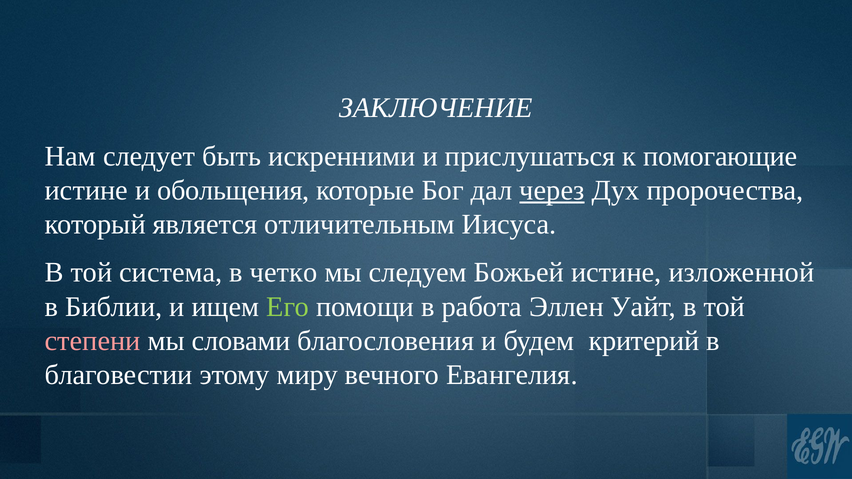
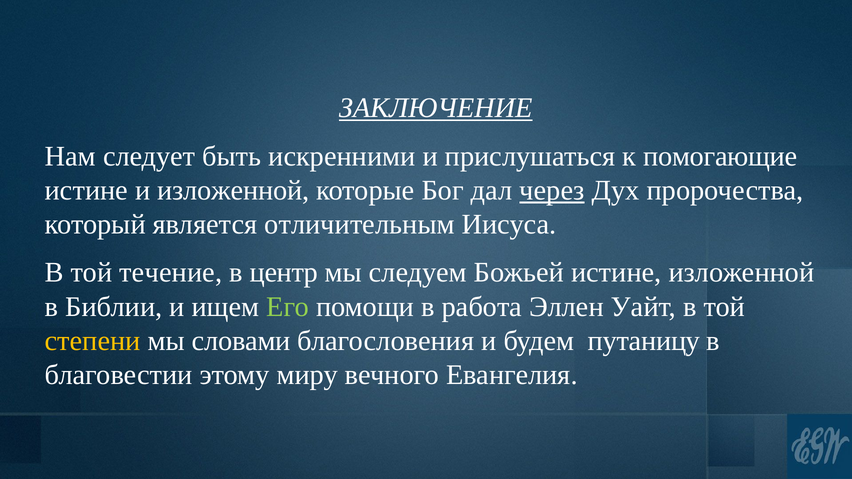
ЗАКЛЮЧЕНИЕ underline: none -> present
и обольщения: обольщения -> изложенной
система: система -> течение
четко: четко -> центр
степени colour: pink -> yellow
критерий: критерий -> путаницу
